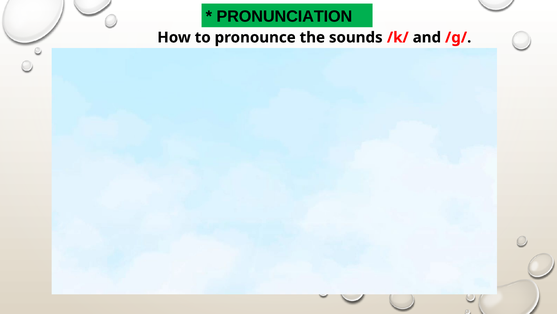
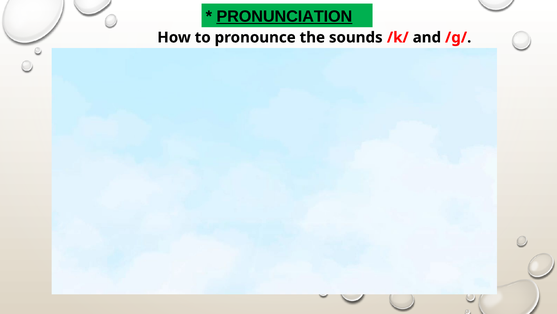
PRONUNCIATION underline: none -> present
